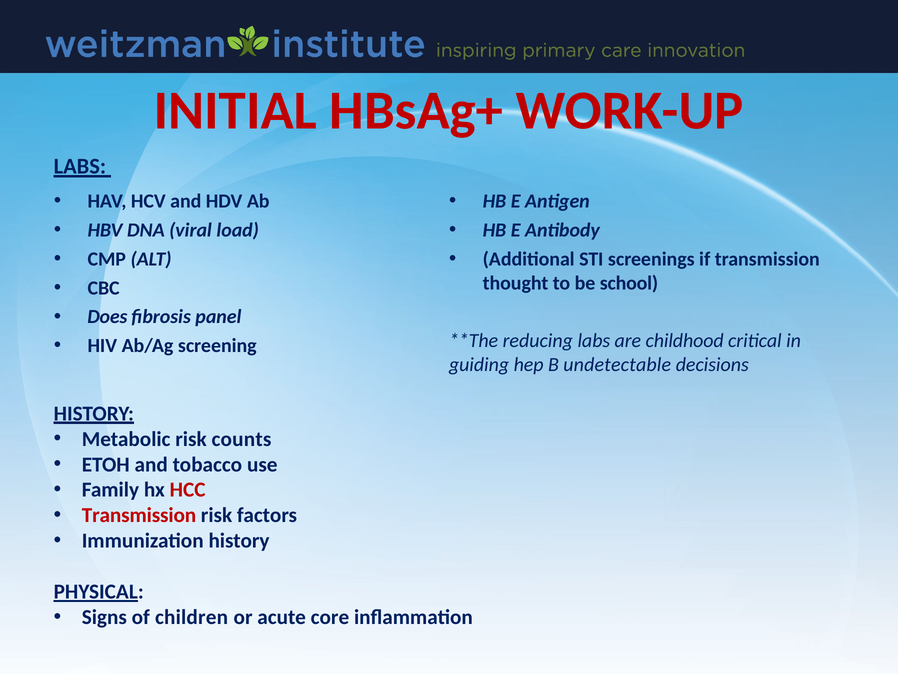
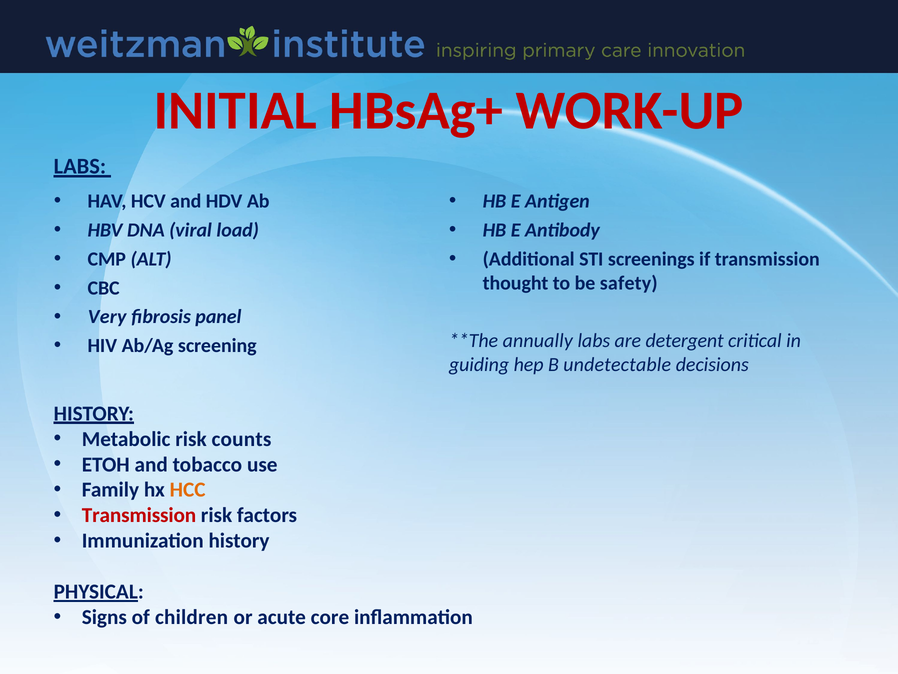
school: school -> safety
Does: Does -> Very
reducing: reducing -> annually
childhood: childhood -> detergent
HCC colour: red -> orange
